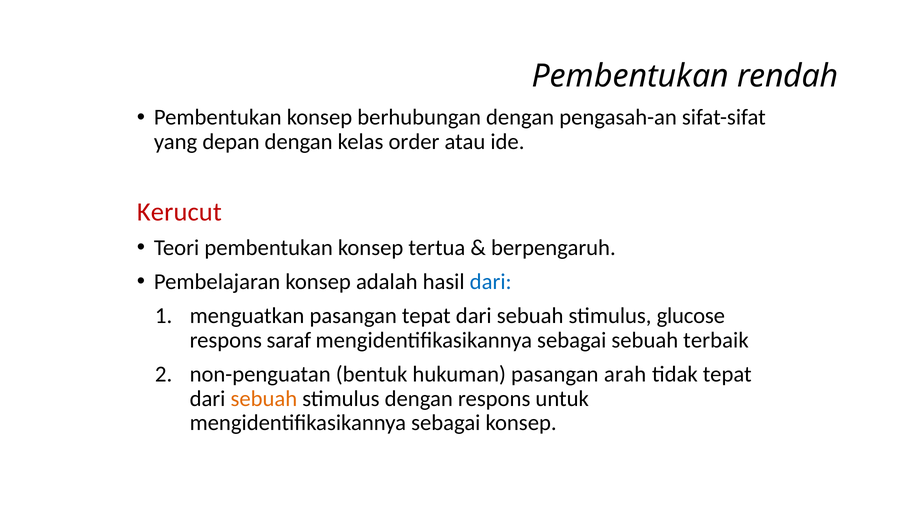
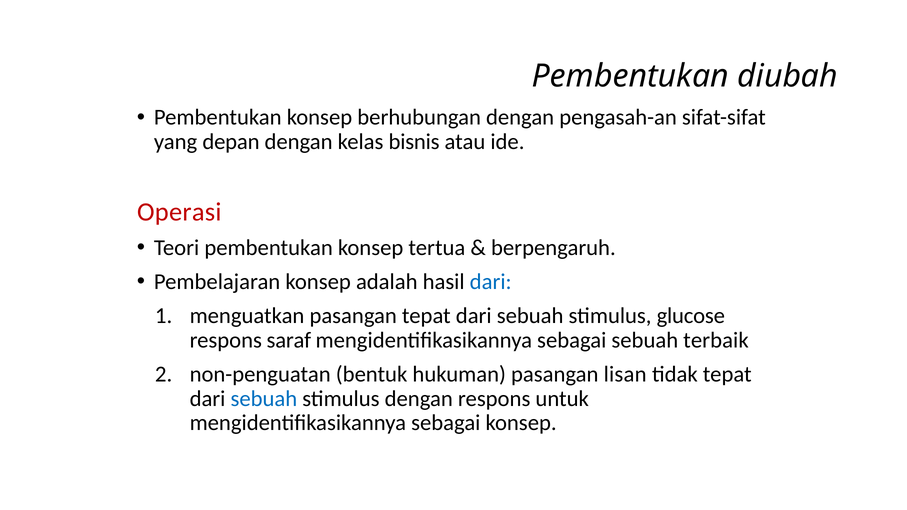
rendah: rendah -> diubah
order: order -> bisnis
Kerucut: Kerucut -> Operasi
arah: arah -> lisan
sebuah at (264, 399) colour: orange -> blue
